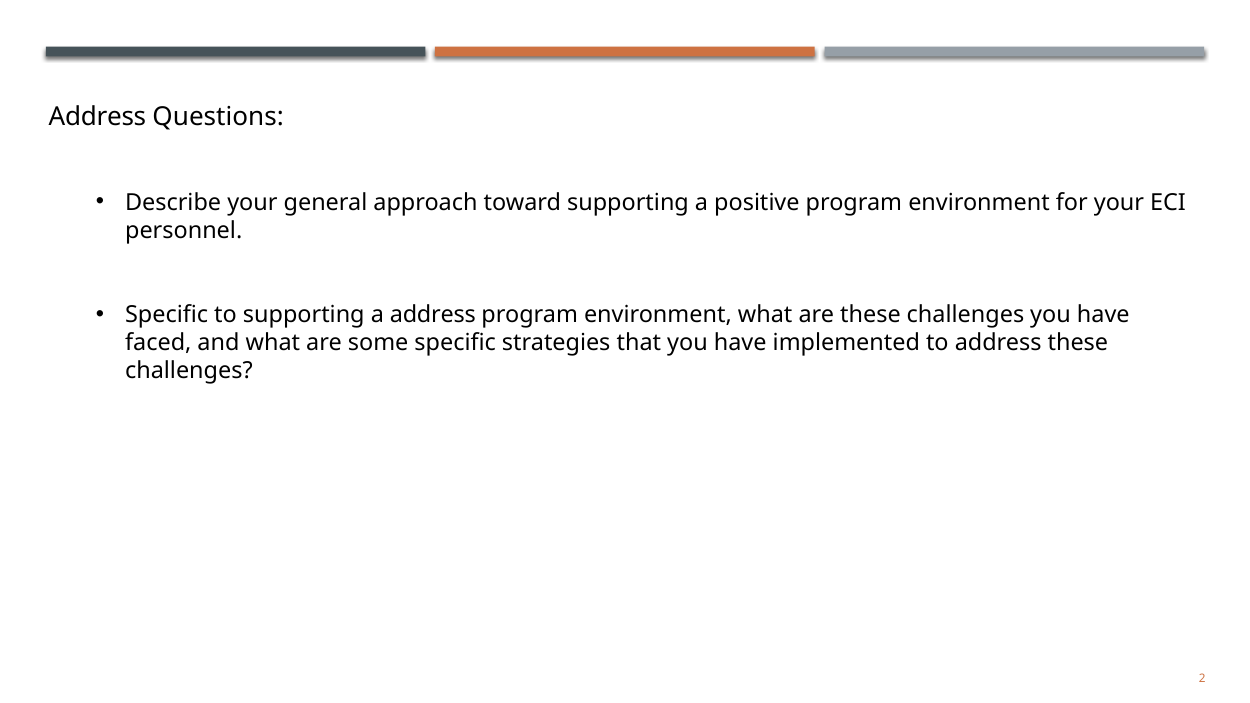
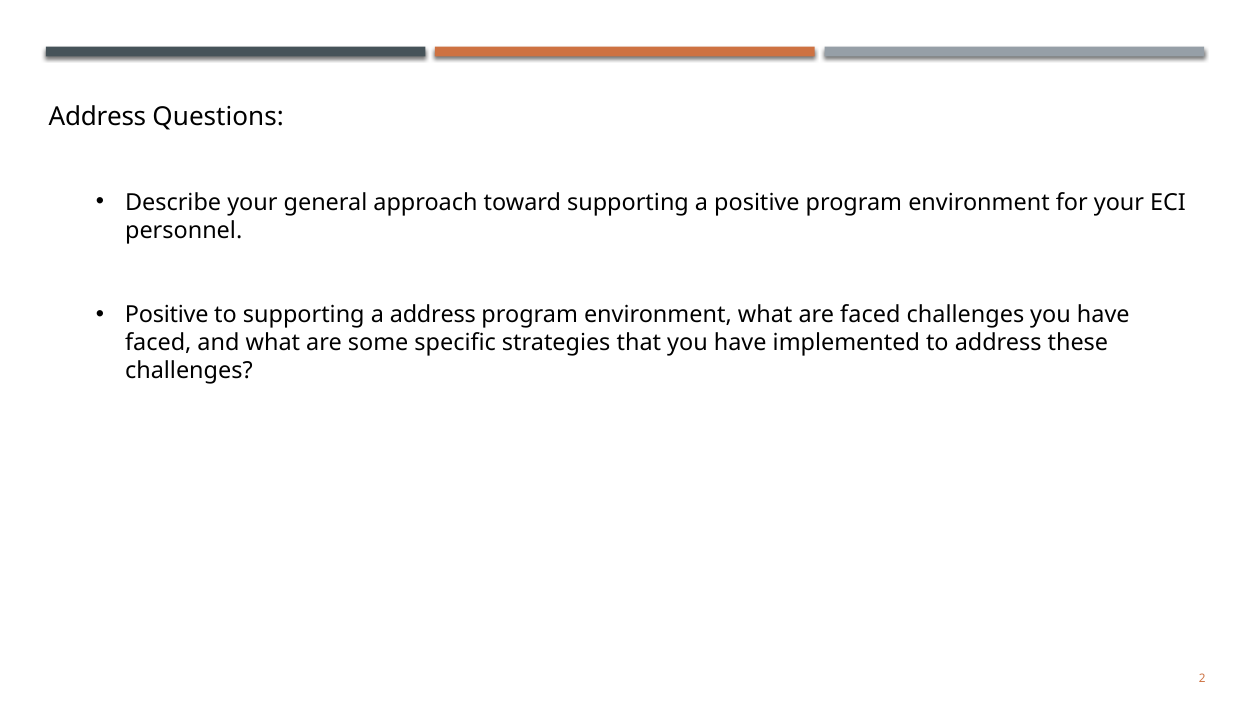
Specific at (167, 315): Specific -> Positive
are these: these -> faced
